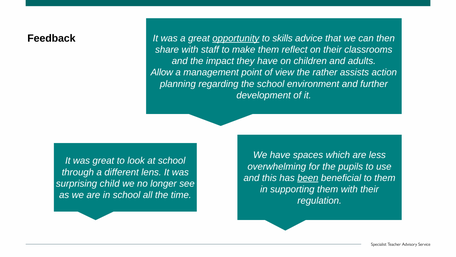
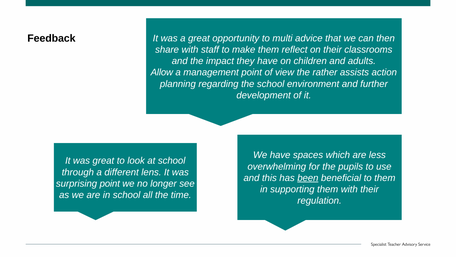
opportunity underline: present -> none
skills: skills -> multi
surprising child: child -> point
